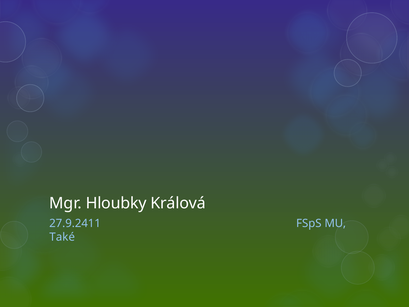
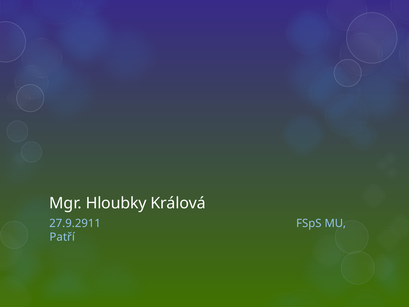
27.9.2411: 27.9.2411 -> 27.9.2911
Také: Také -> Patří
